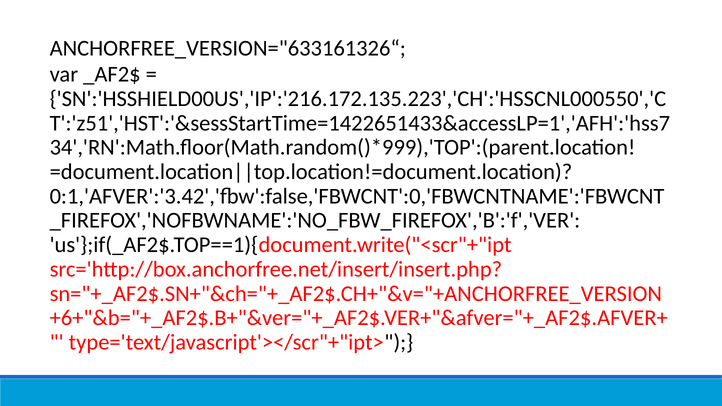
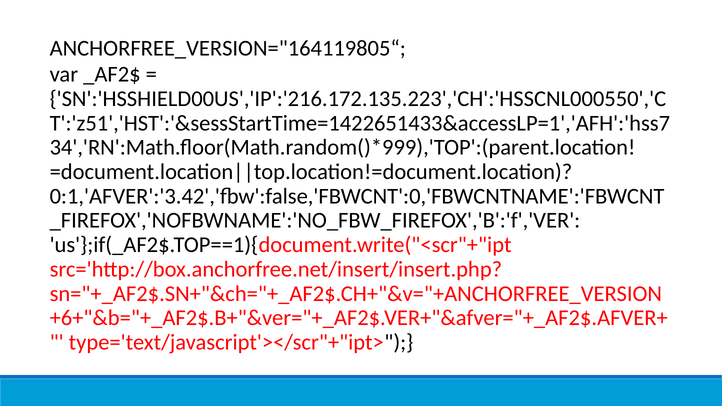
ANCHORFREE_VERSION="633161326“: ANCHORFREE_VERSION="633161326“ -> ANCHORFREE_VERSION="164119805“
